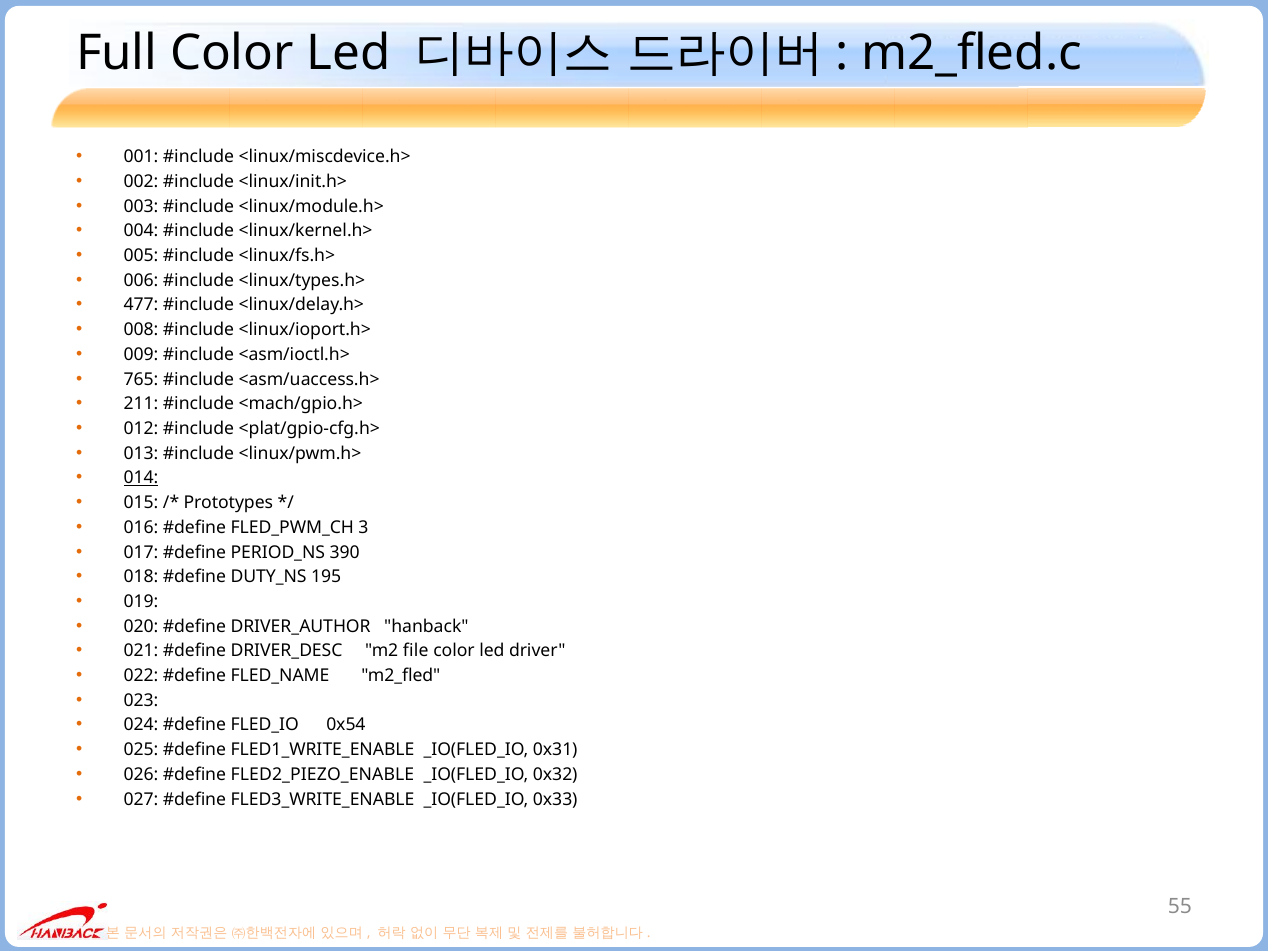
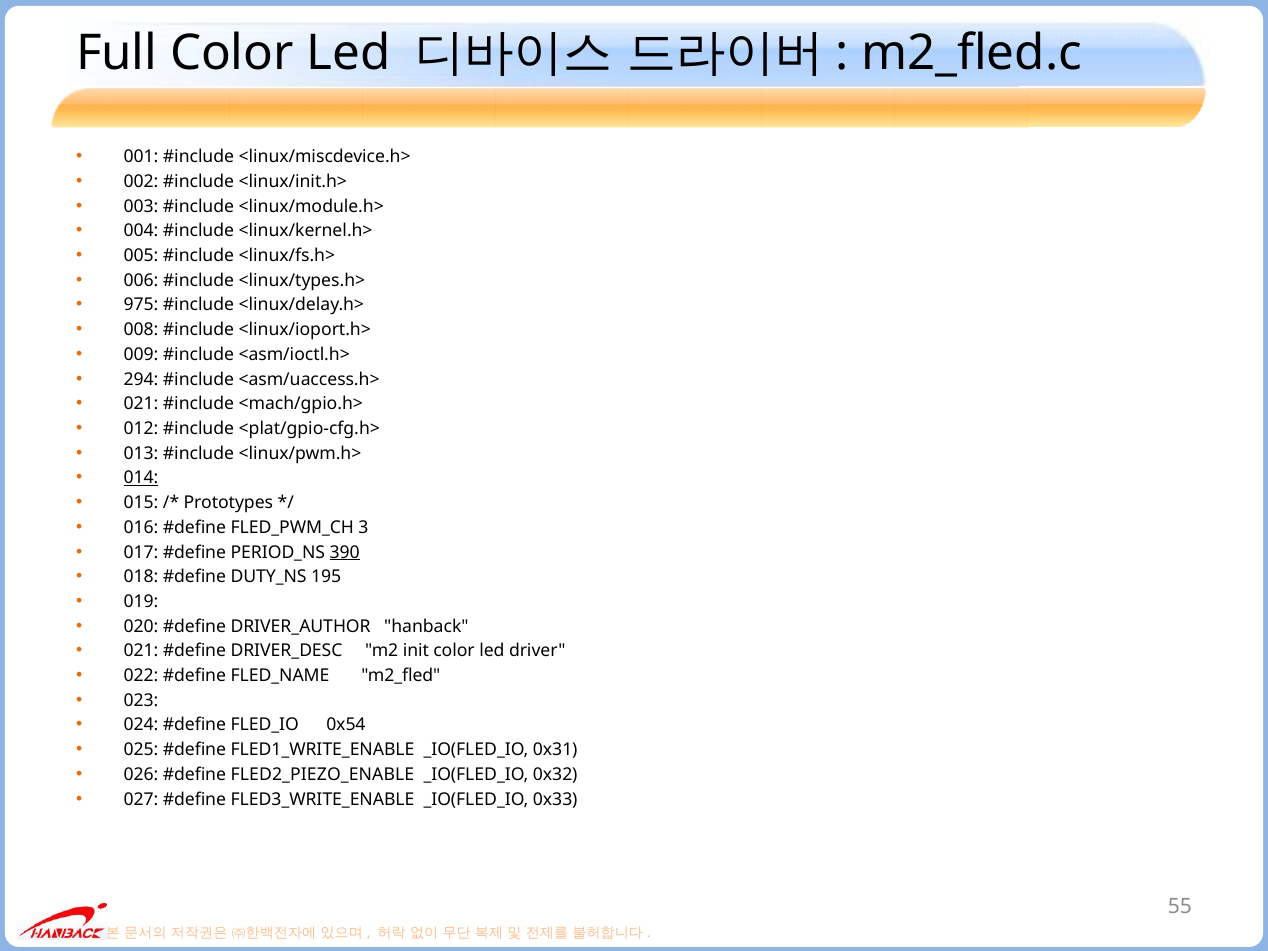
477: 477 -> 975
765: 765 -> 294
211 at (141, 404): 211 -> 021
390 underline: none -> present
file: file -> init
